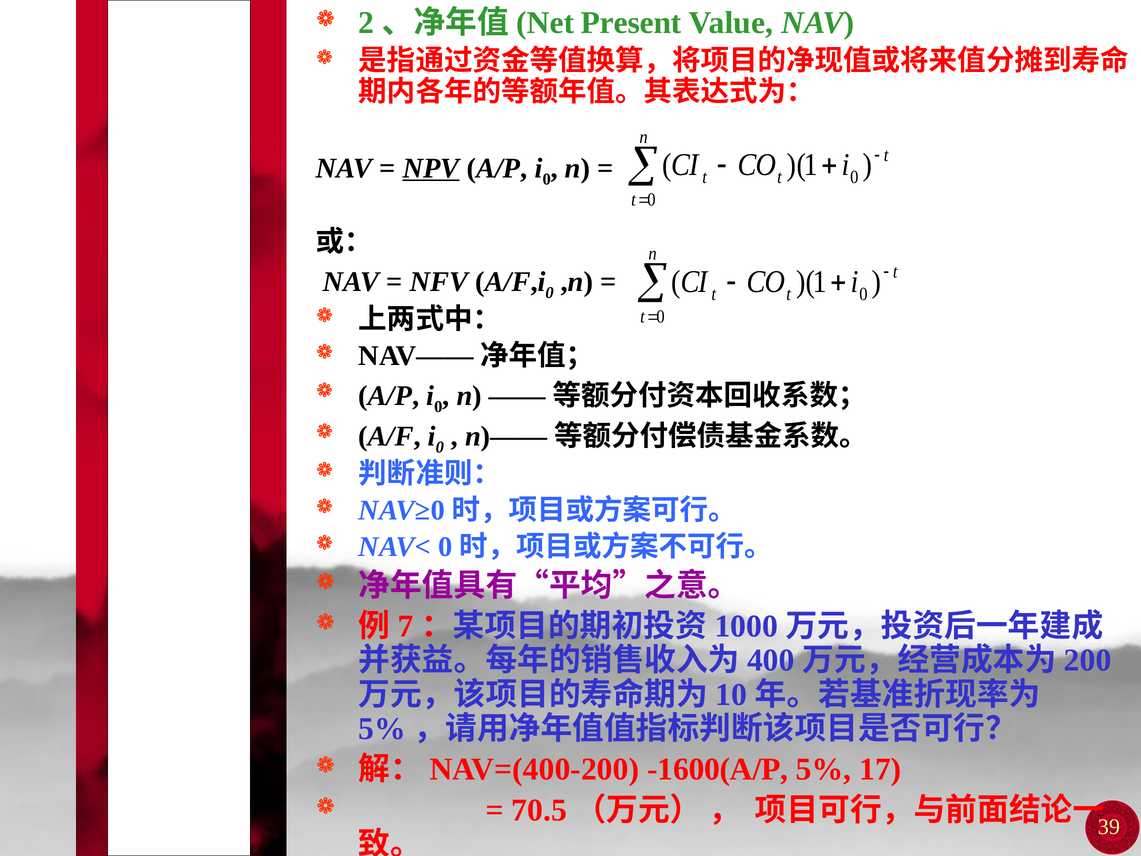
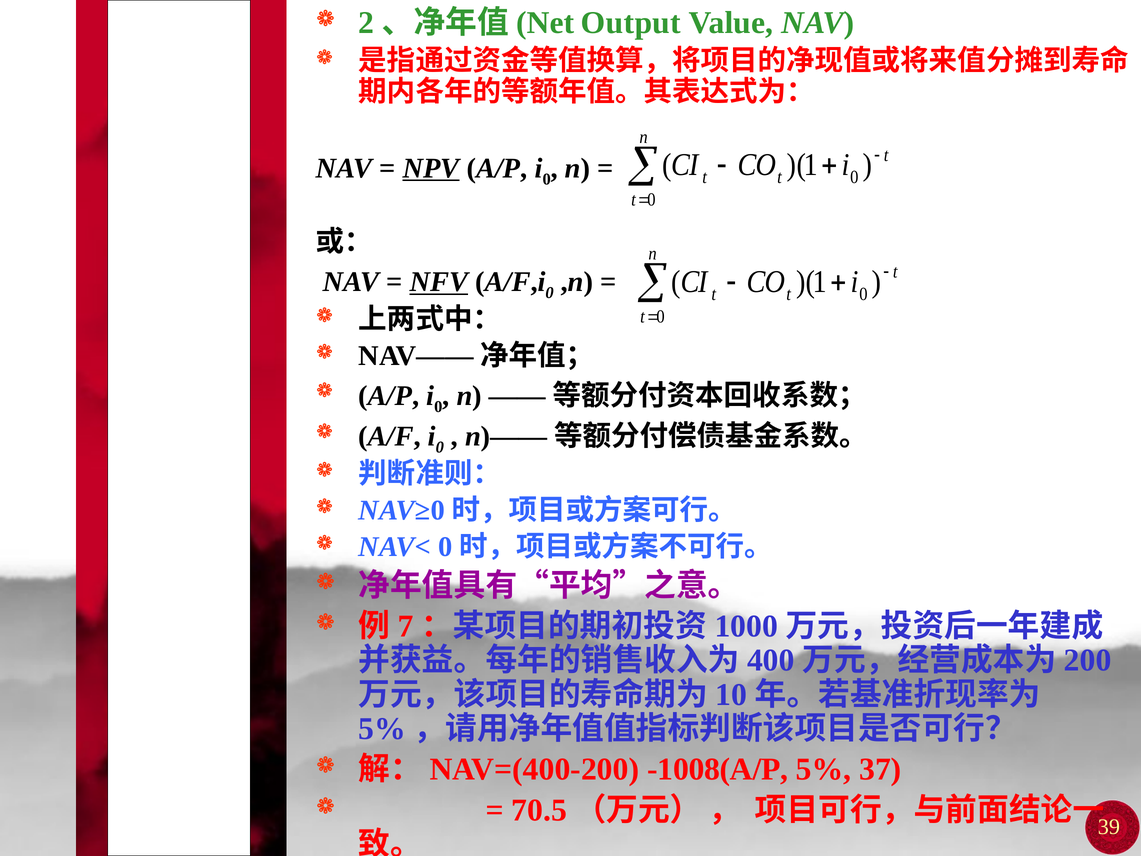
Present: Present -> Output
NFV underline: none -> present
-1600(A/P: -1600(A/P -> -1008(A/P
17: 17 -> 37
